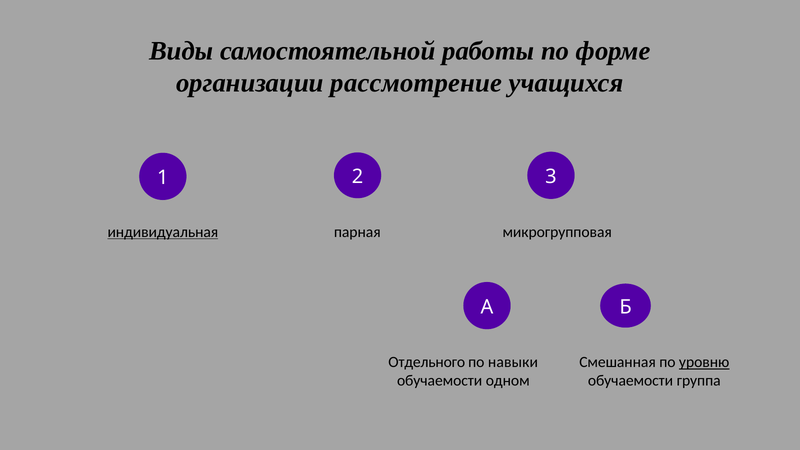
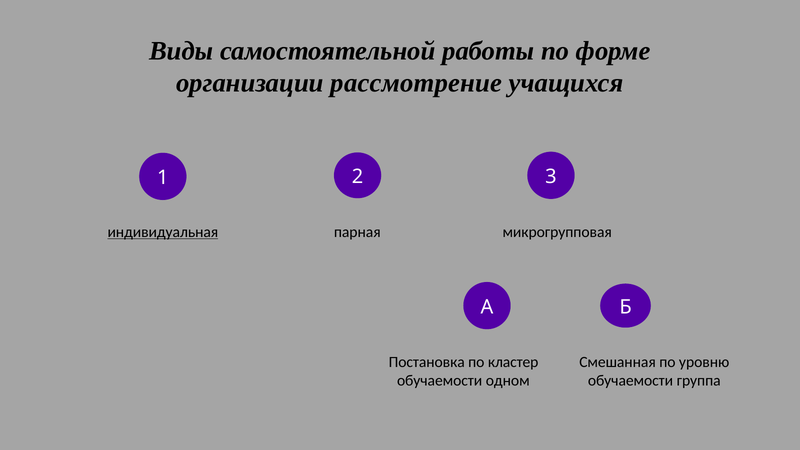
Отдельного: Отдельного -> Постановка
навыки: навыки -> кластер
уровню underline: present -> none
